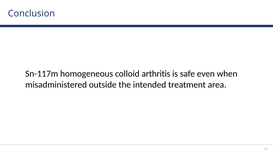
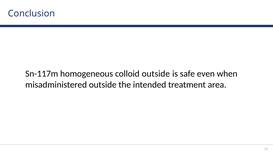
colloid arthritis: arthritis -> outside
